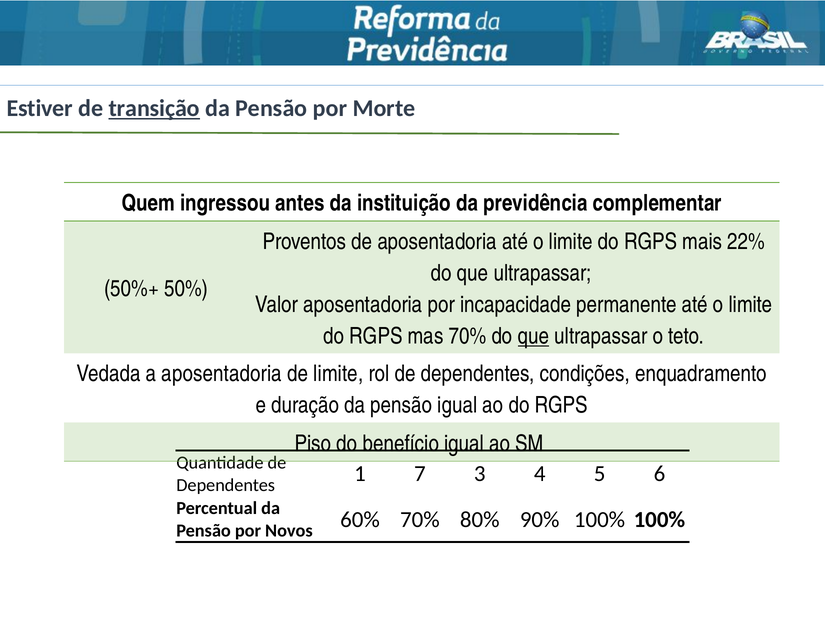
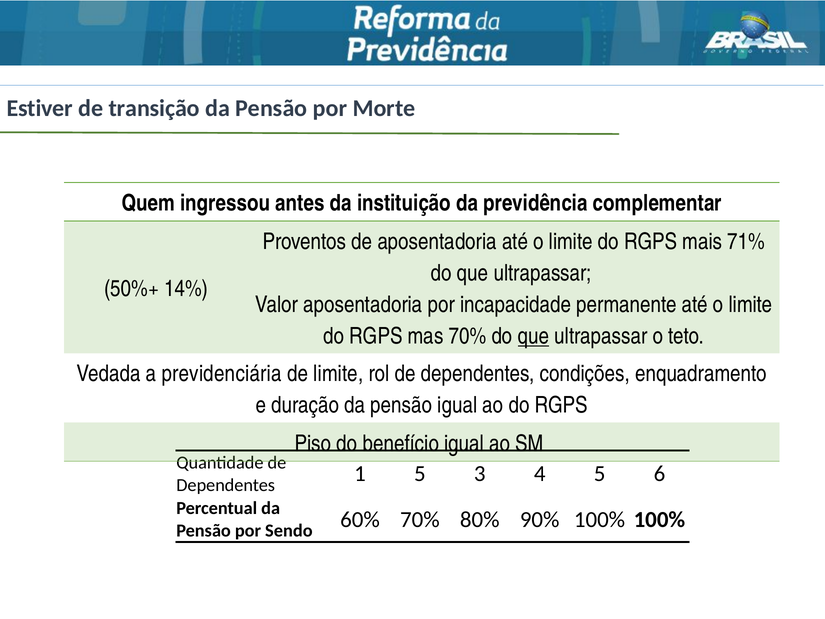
transição underline: present -> none
22%: 22% -> 71%
50%: 50% -> 14%
a aposentadoria: aposentadoria -> previdenciária
1 7: 7 -> 5
Novos: Novos -> Sendo
